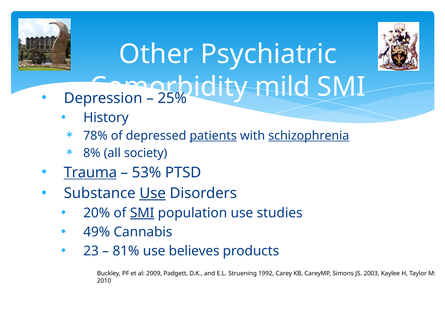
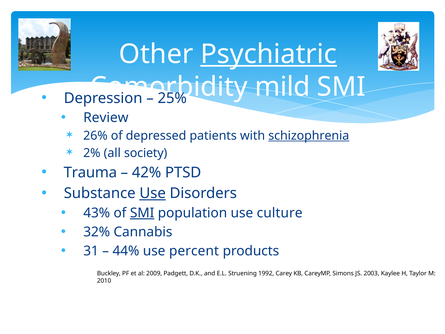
Psychiatric underline: none -> present
History: History -> Review
78%: 78% -> 26%
patients underline: present -> none
8%: 8% -> 2%
Trauma underline: present -> none
53%: 53% -> 42%
20%: 20% -> 43%
studies: studies -> culture
49%: 49% -> 32%
23: 23 -> 31
81%: 81% -> 44%
believes: believes -> percent
